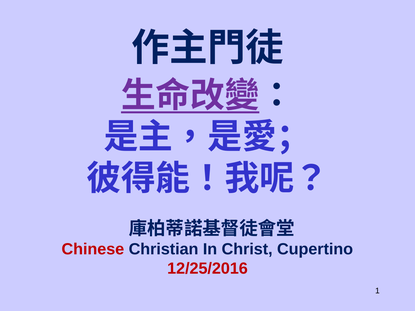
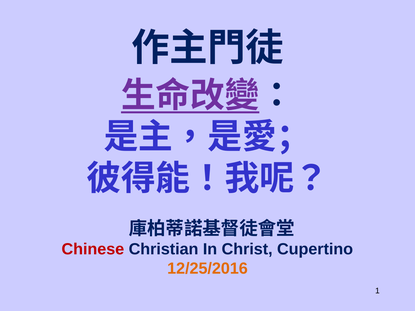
12/25/2016 colour: red -> orange
